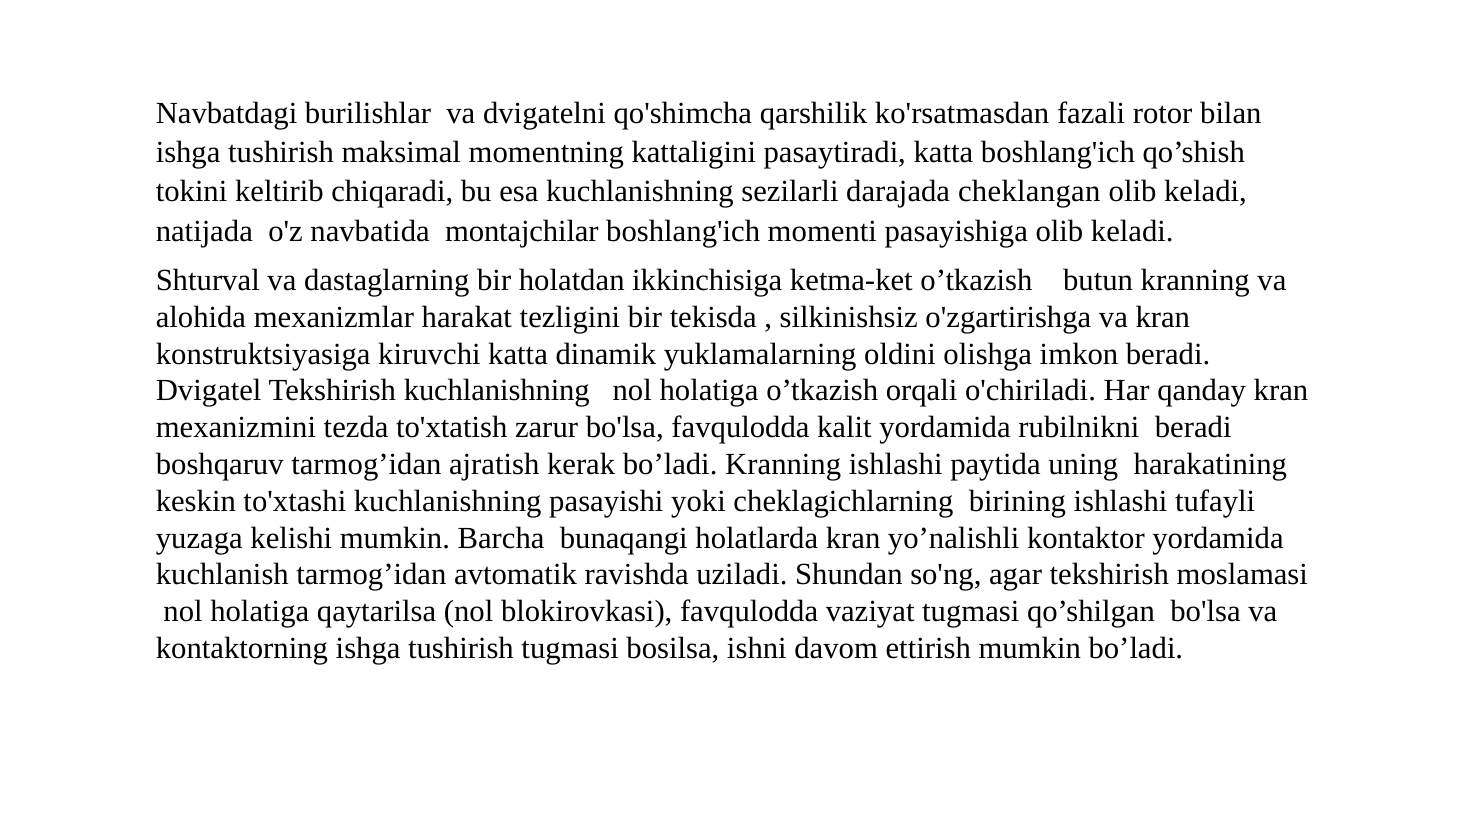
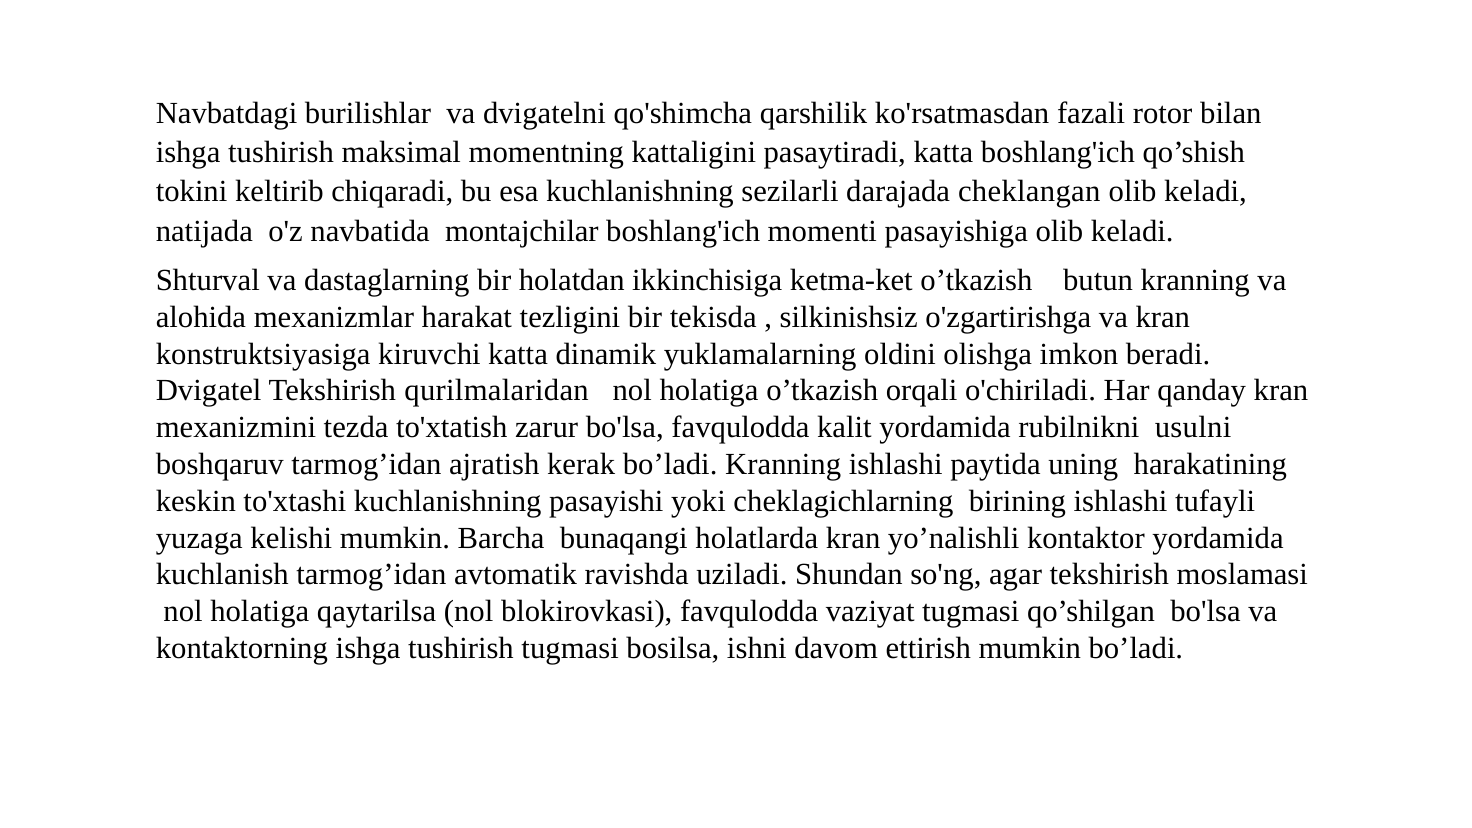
Tekshirish kuchlanishning: kuchlanishning -> qurilmalaridan
rubilnikni beradi: beradi -> usulni
